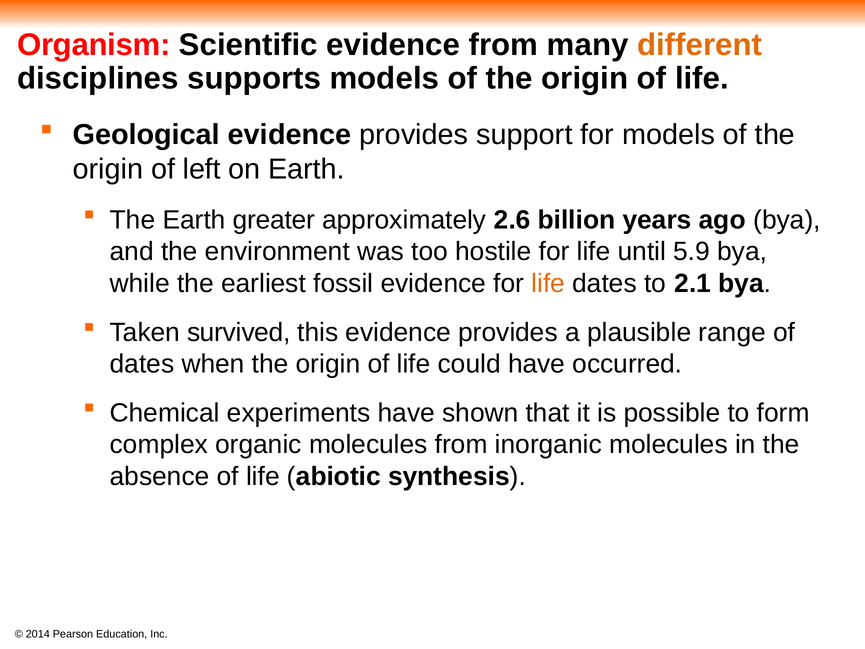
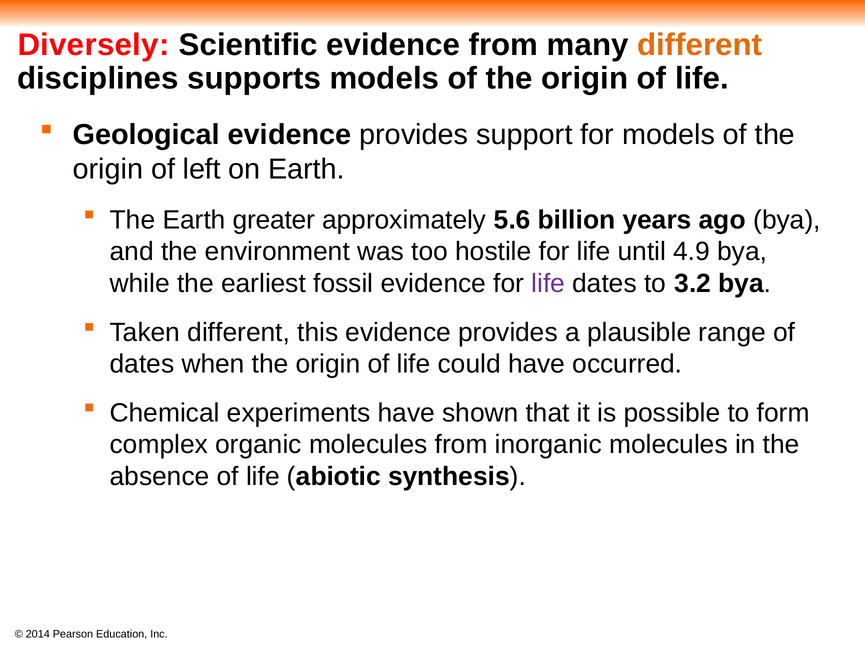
Organism: Organism -> Diversely
2.6: 2.6 -> 5.6
5.9: 5.9 -> 4.9
life at (548, 283) colour: orange -> purple
2.1: 2.1 -> 3.2
Taken survived: survived -> different
